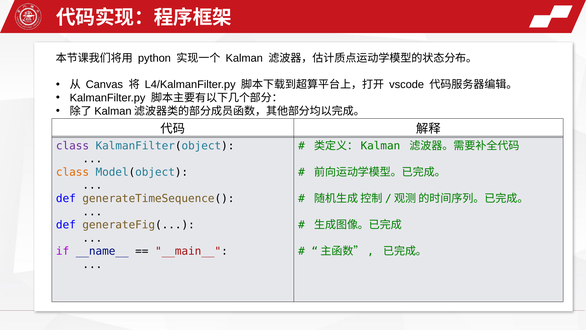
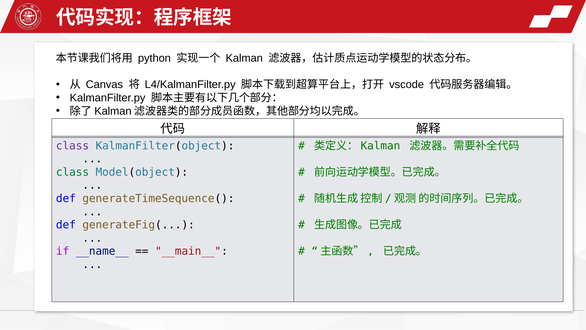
class at (73, 172) colour: orange -> green
